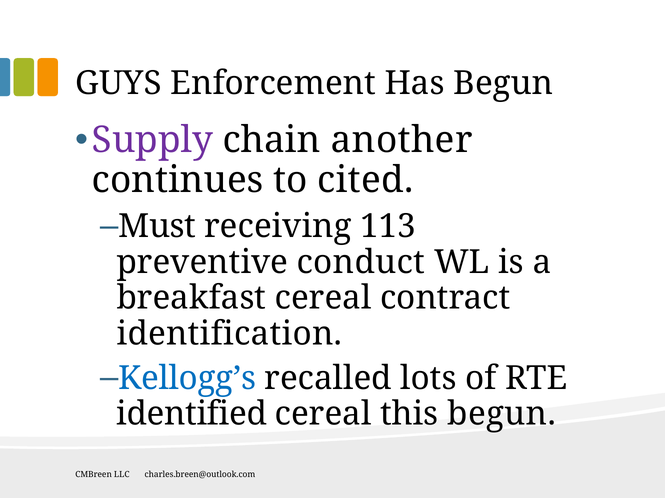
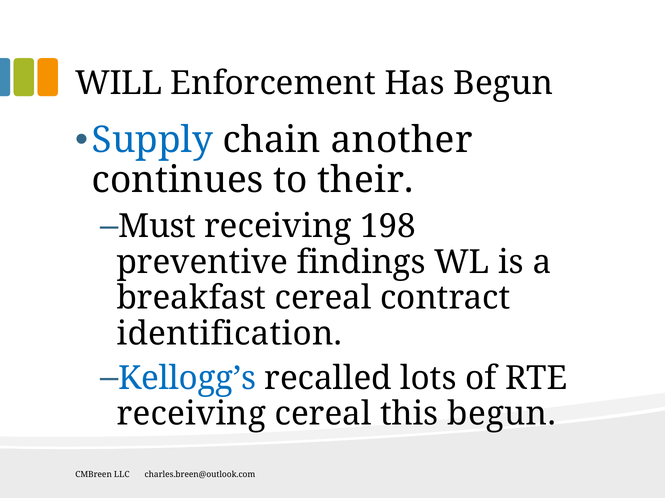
GUYS: GUYS -> WILL
Supply colour: purple -> blue
cited: cited -> their
113: 113 -> 198
conduct: conduct -> findings
identified at (192, 415): identified -> receiving
